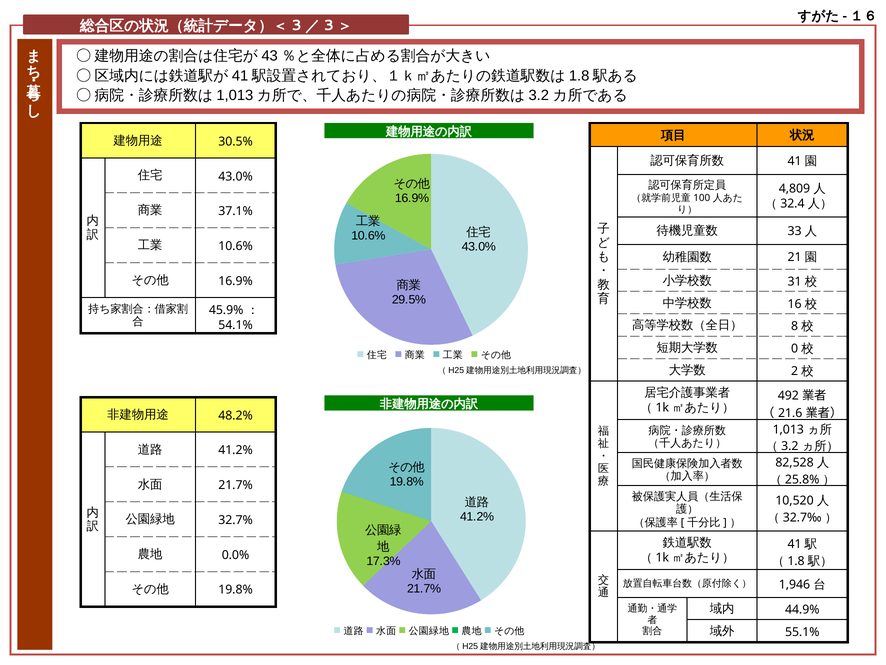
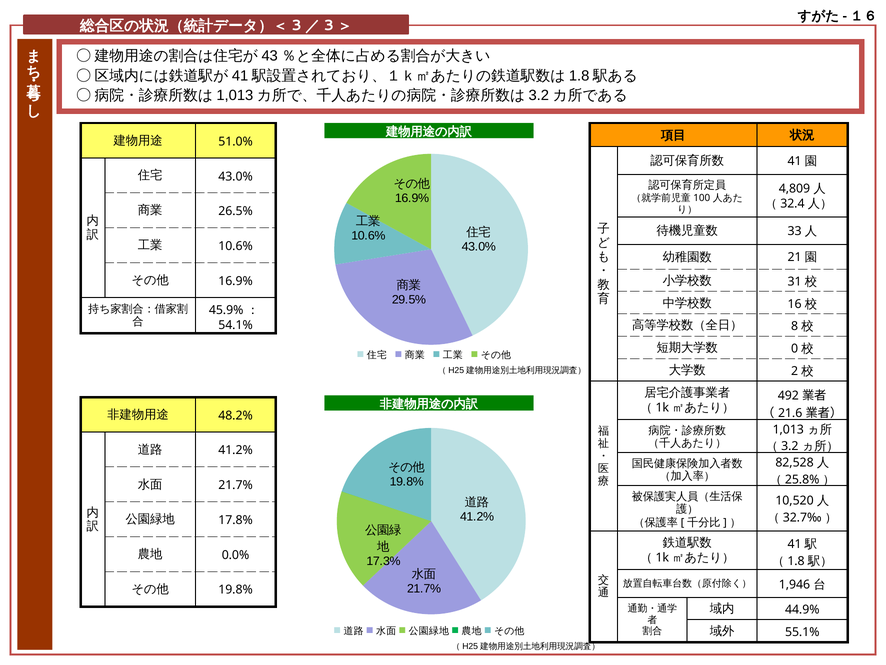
30.5%: 30.5% -> 51.0%
37.1%: 37.1% -> 26.5%
32.7%: 32.7% -> 17.8%
